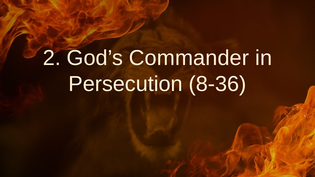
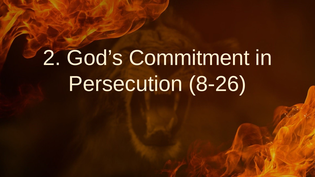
Commander: Commander -> Commitment
8-36: 8-36 -> 8-26
